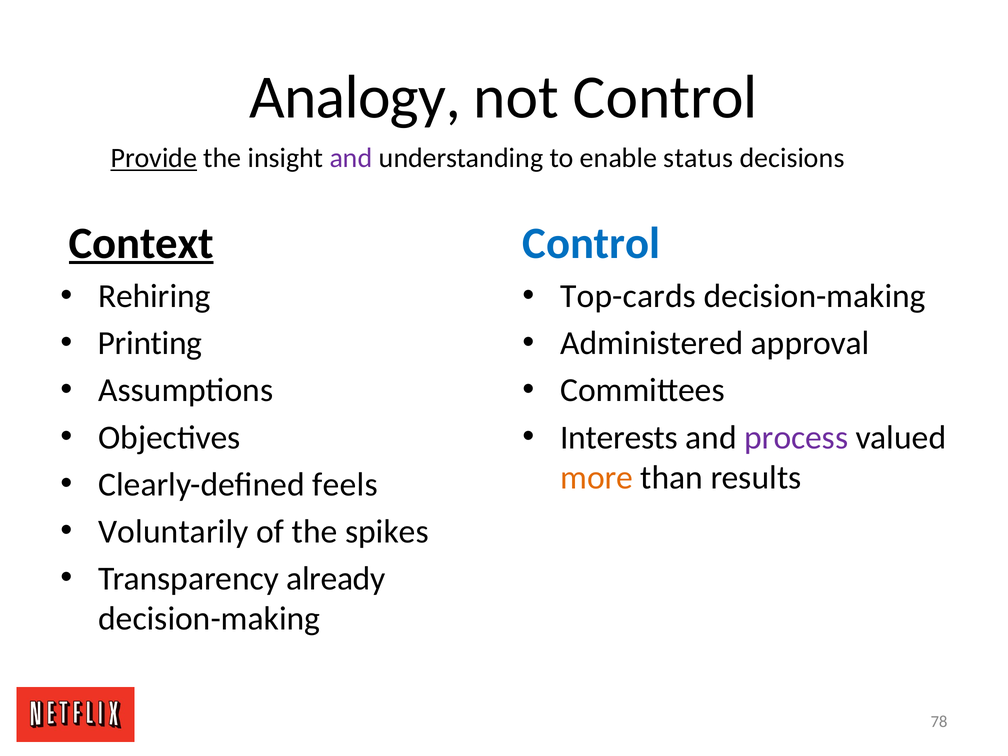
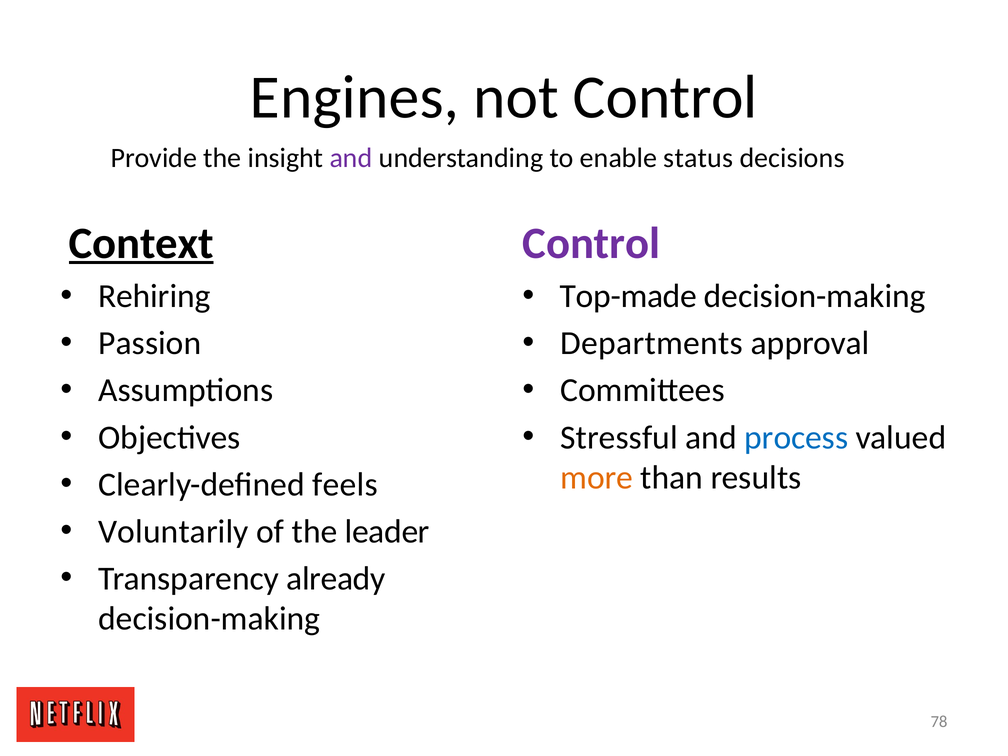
Analogy: Analogy -> Engines
Provide underline: present -> none
Control at (591, 243) colour: blue -> purple
Top-cards: Top-cards -> Top-made
Printing: Printing -> Passion
Administered: Administered -> Departments
Interests: Interests -> Stressful
process colour: purple -> blue
spikes: spikes -> leader
